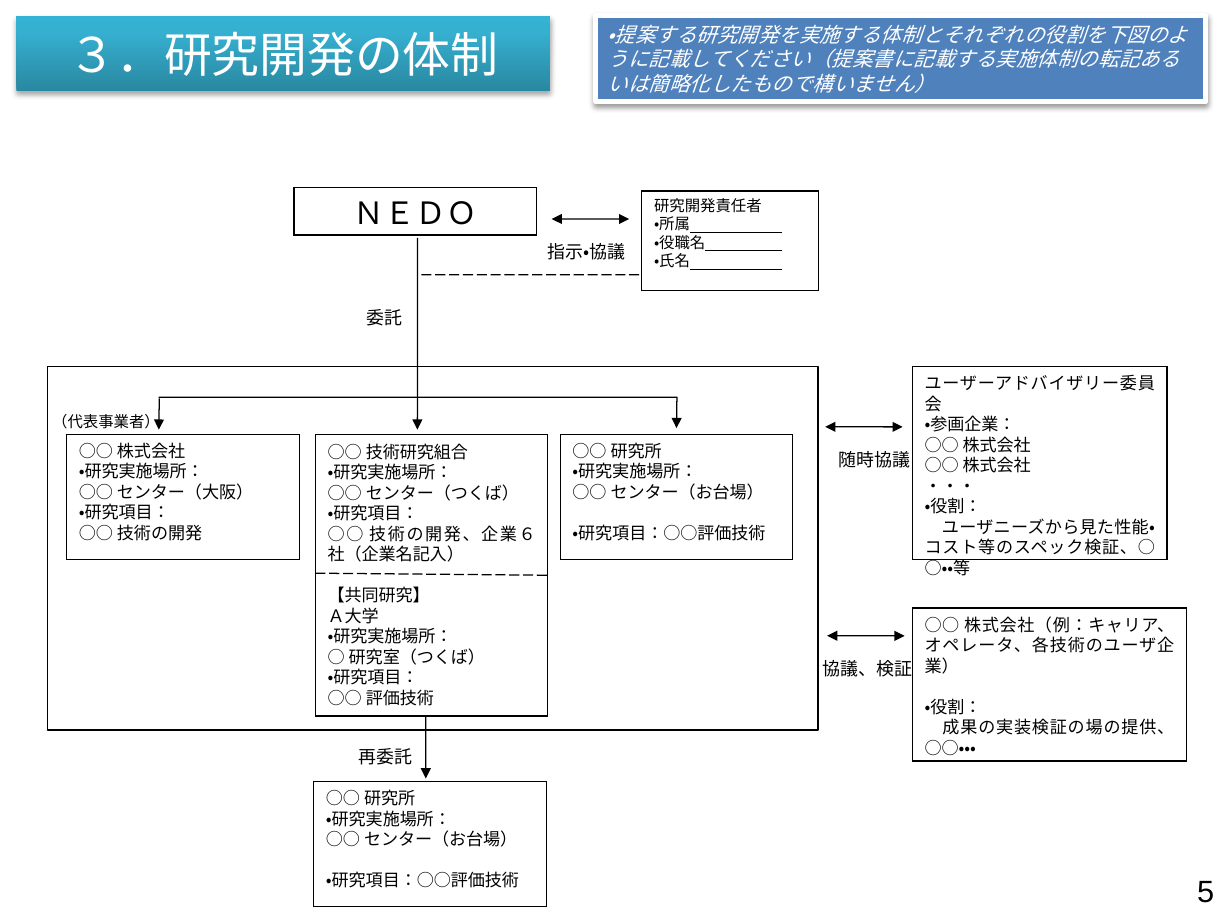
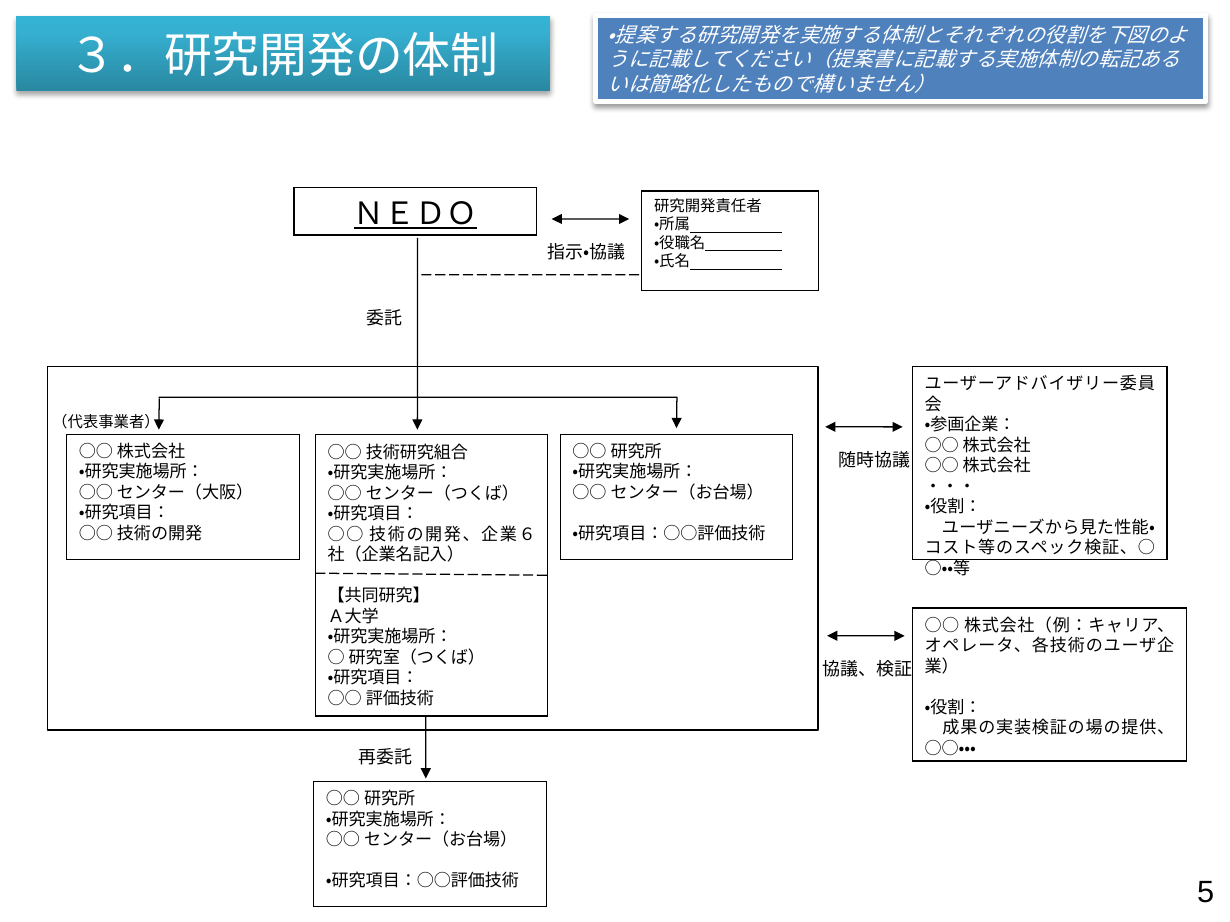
ＮＥＤＯ underline: none -> present
